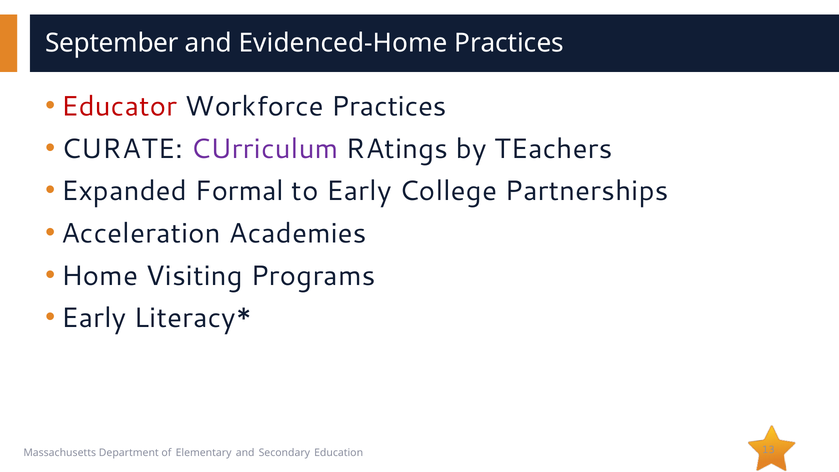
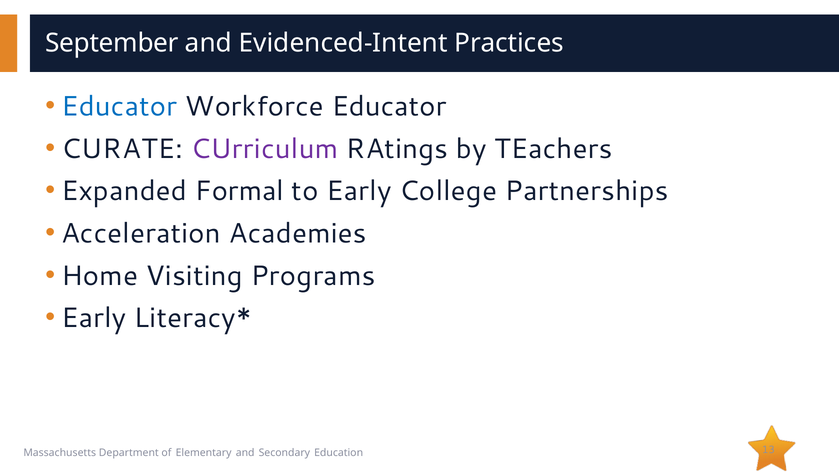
Evidenced-Home: Evidenced-Home -> Evidenced-Intent
Educator at (119, 107) colour: red -> blue
Workforce Practices: Practices -> Educator
